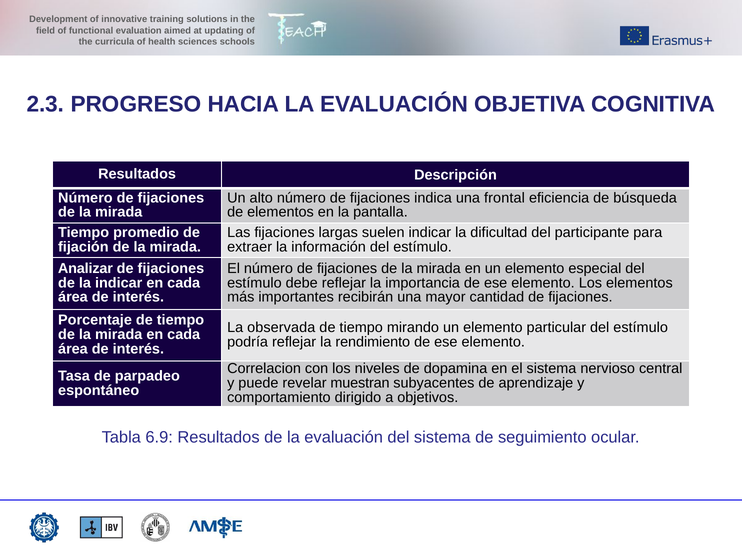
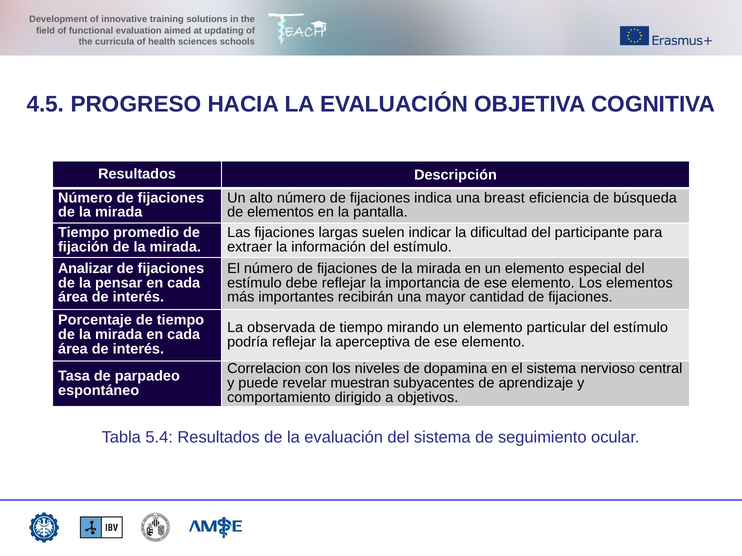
2.3: 2.3 -> 4.5
frontal: frontal -> breast
la indicar: indicar -> pensar
rendimiento: rendimiento -> aperceptiva
6.9: 6.9 -> 5.4
